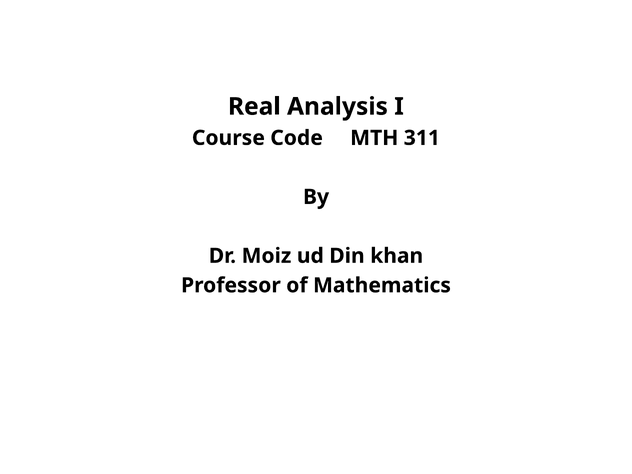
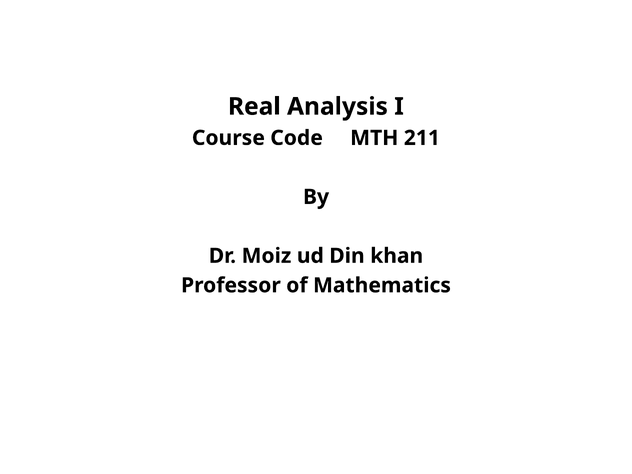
311: 311 -> 211
